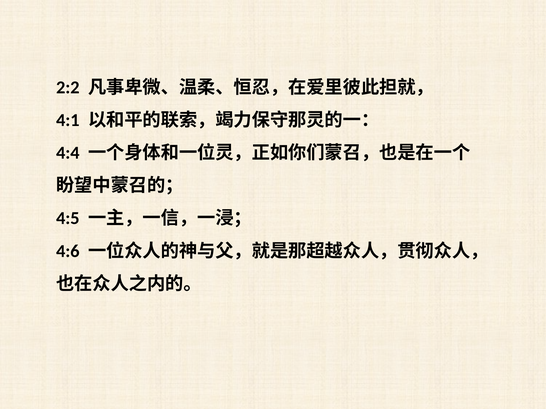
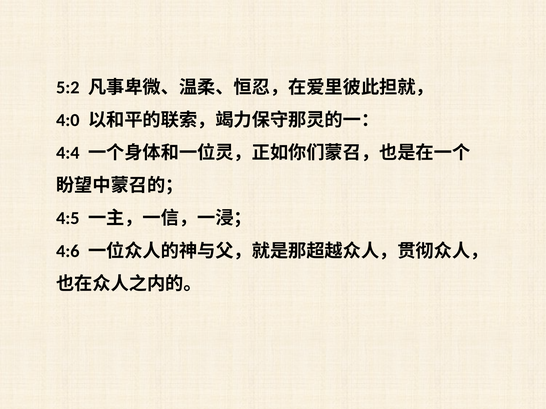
2:2: 2:2 -> 5:2
4:1: 4:1 -> 4:0
